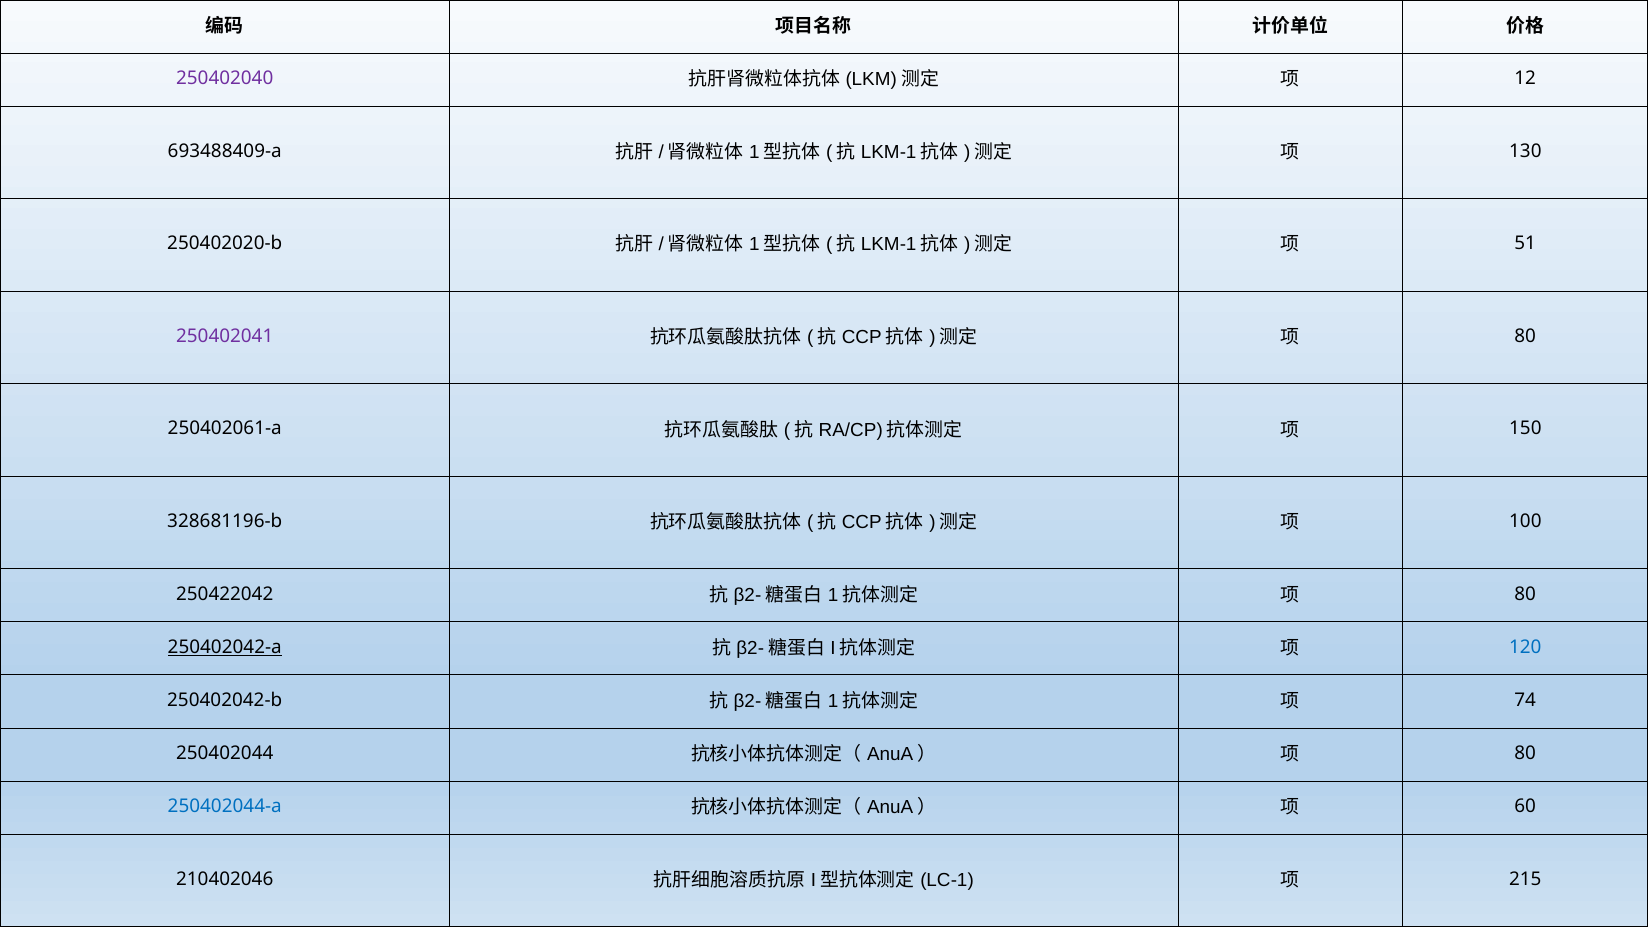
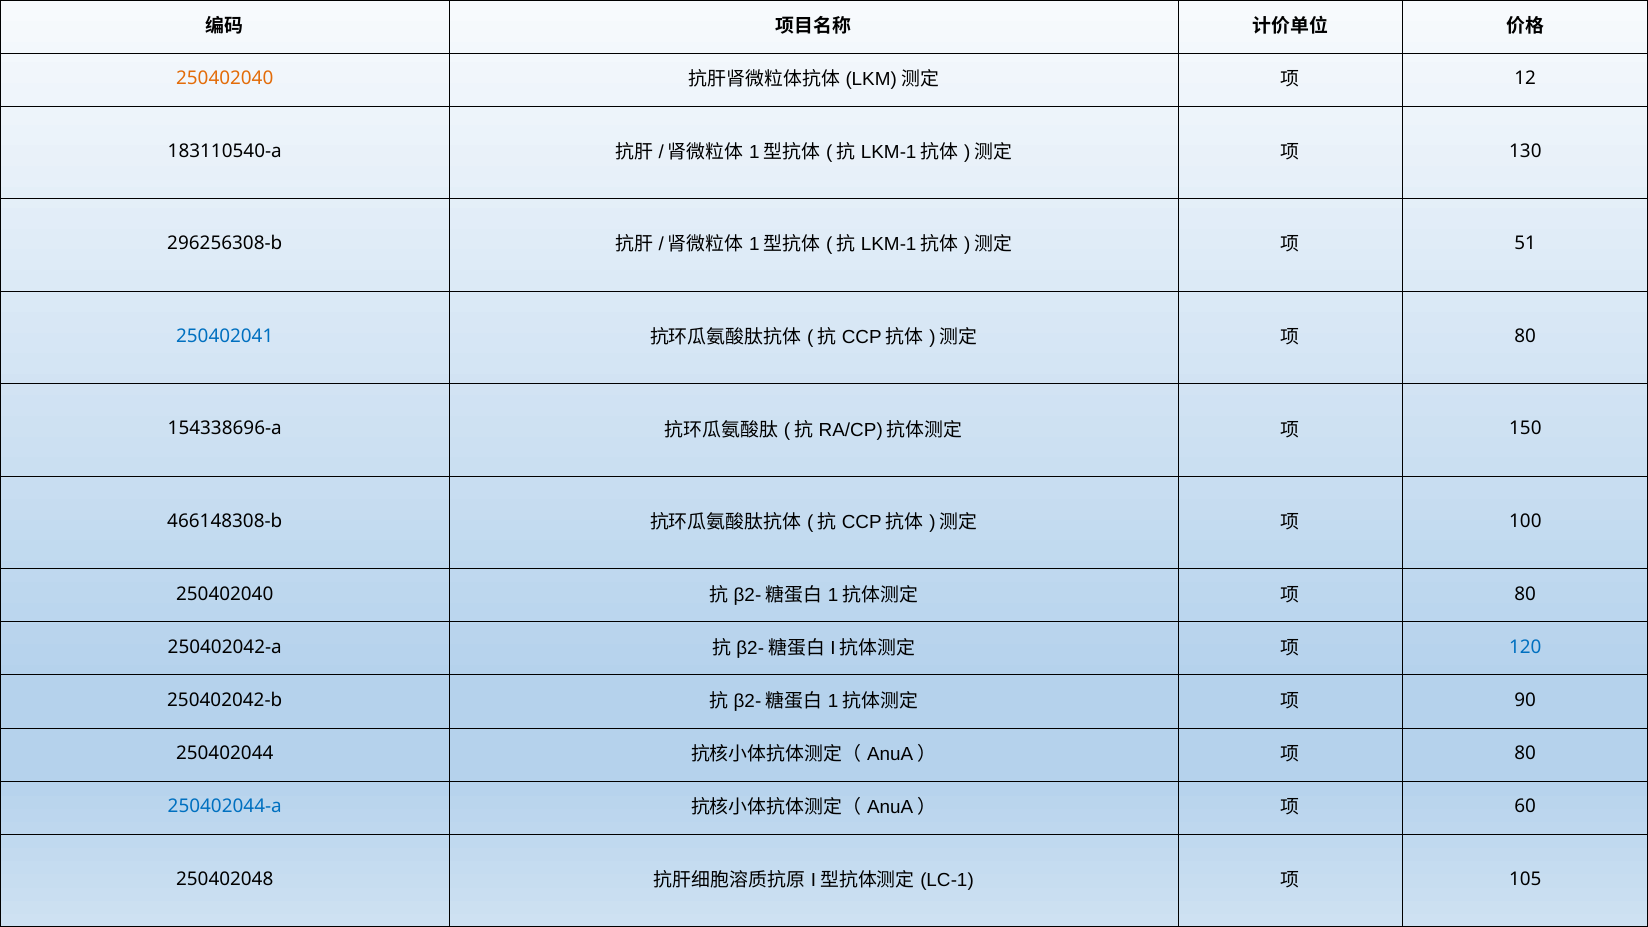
250402040 at (225, 78) colour: purple -> orange
693488409-a: 693488409-a -> 183110540-a
250402020-b: 250402020-b -> 296256308-b
250402041 colour: purple -> blue
250402061-a: 250402061-a -> 154338696-a
328681196-b: 328681196-b -> 466148308-b
250422042 at (225, 594): 250422042 -> 250402040
250402042-a underline: present -> none
74: 74 -> 90
210402046: 210402046 -> 250402048
215: 215 -> 105
